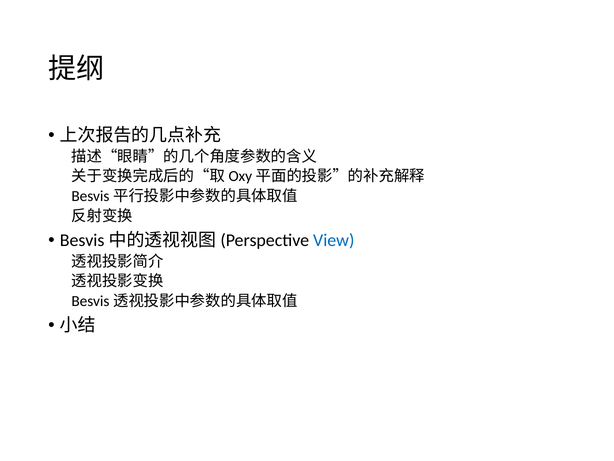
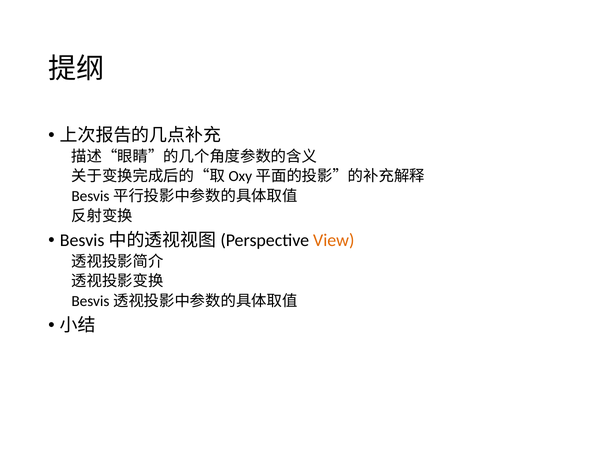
View colour: blue -> orange
